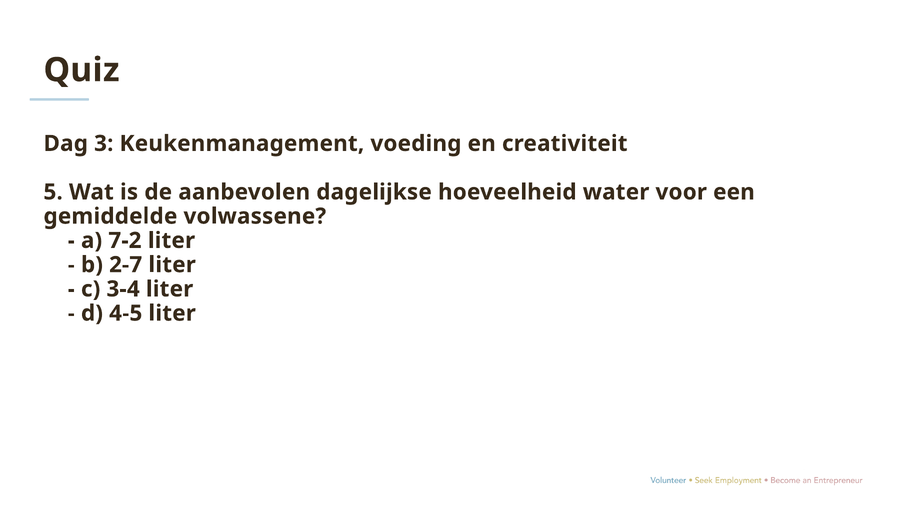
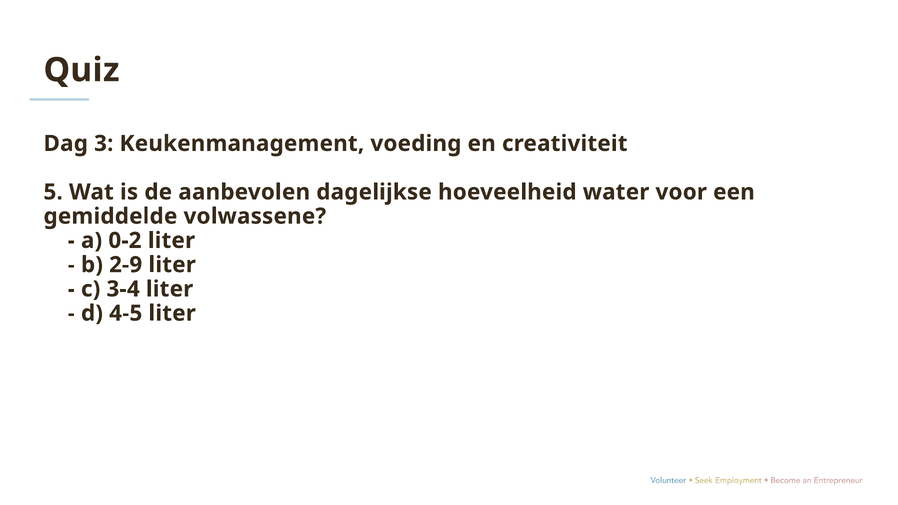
7-2: 7-2 -> 0-2
2-7: 2-7 -> 2-9
